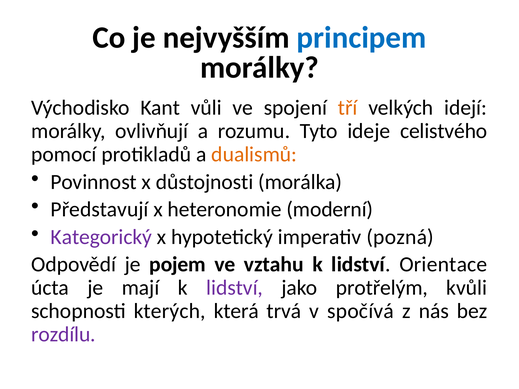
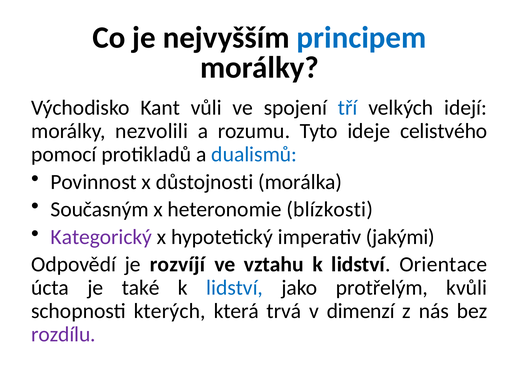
tří colour: orange -> blue
ovlivňují: ovlivňují -> nezvolili
dualismů colour: orange -> blue
Představují: Představují -> Současným
moderní: moderní -> blízkosti
pozná: pozná -> jakými
pojem: pojem -> rozvíjí
mají: mají -> také
lidství at (235, 288) colour: purple -> blue
spočívá: spočívá -> dimenzí
